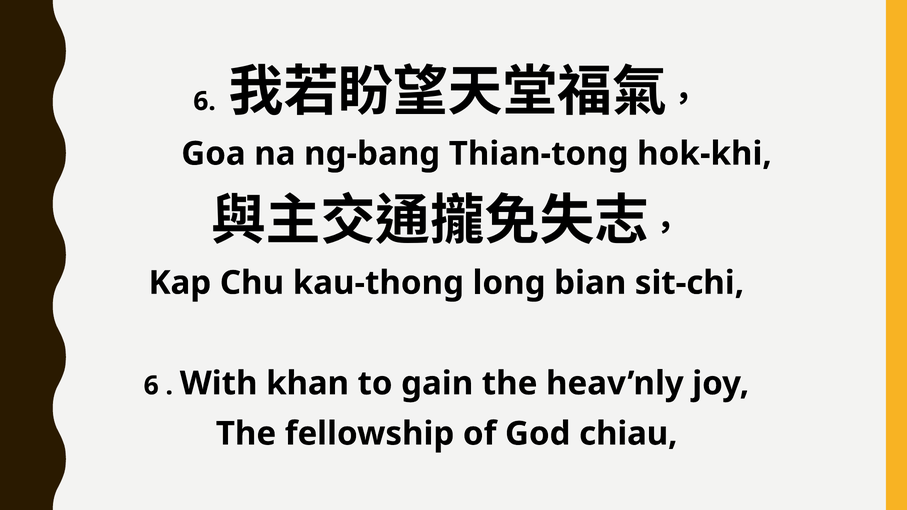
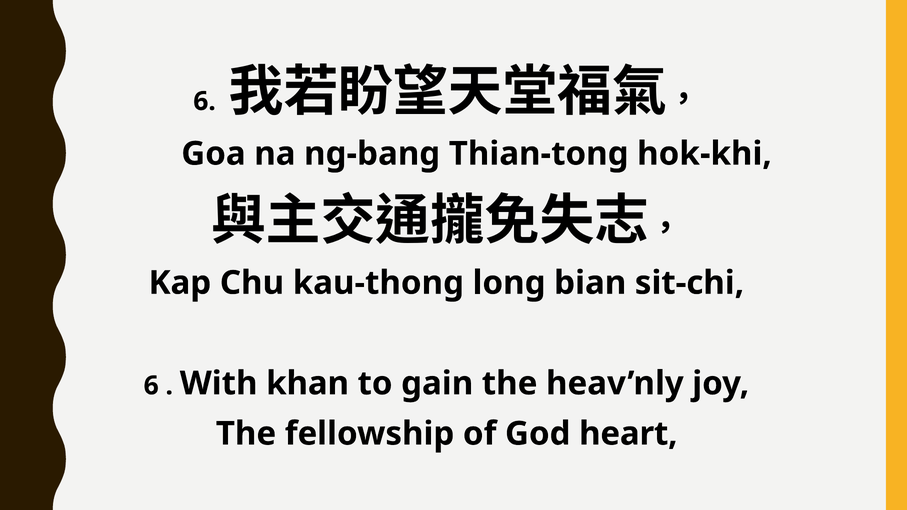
chiau: chiau -> heart
